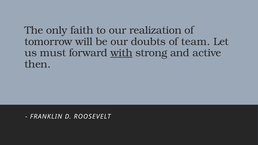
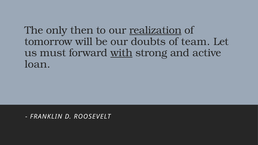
faith: faith -> then
realization underline: none -> present
then: then -> loan
